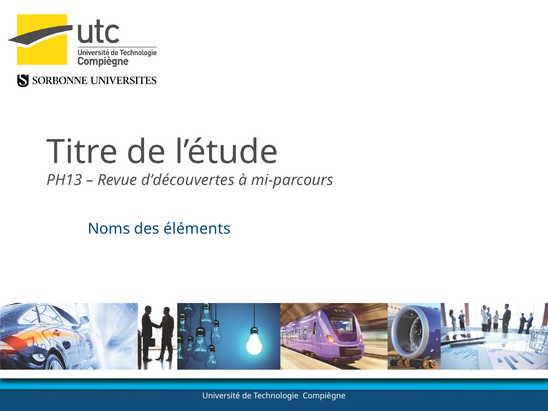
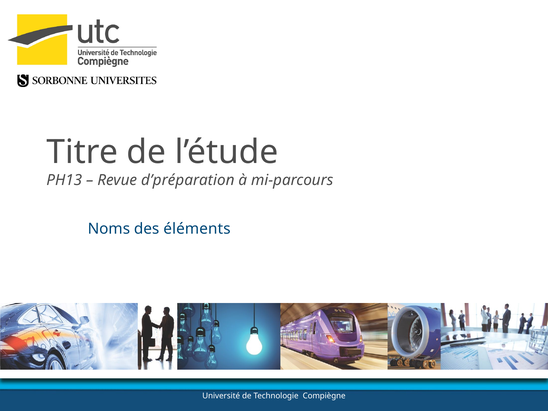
d’découvertes: d’découvertes -> d’préparation
